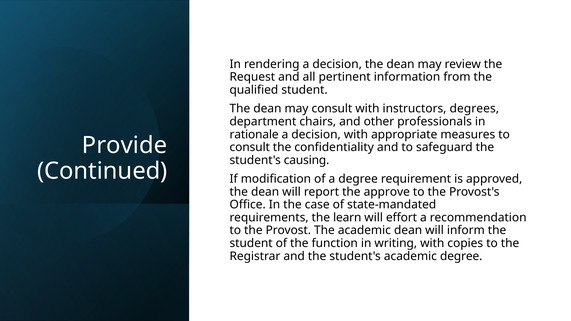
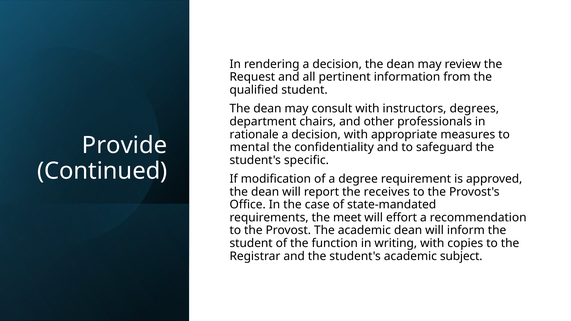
consult at (250, 147): consult -> mental
causing: causing -> specific
approve: approve -> receives
learn: learn -> meet
academic degree: degree -> subject
